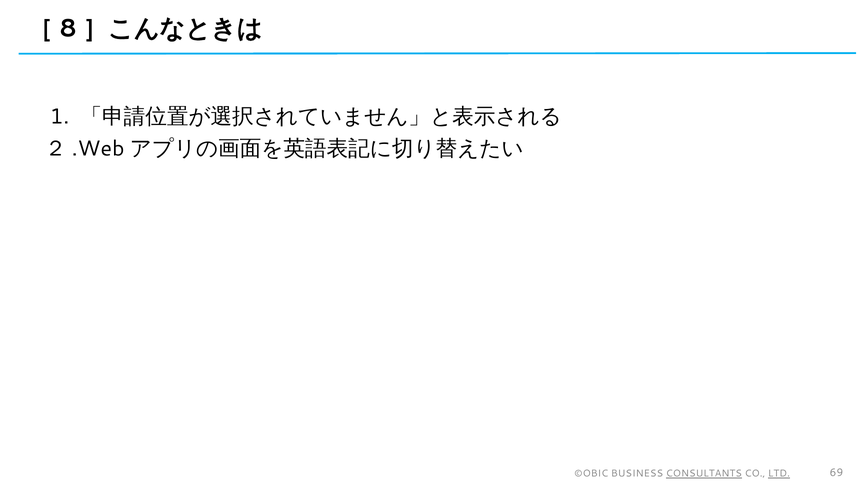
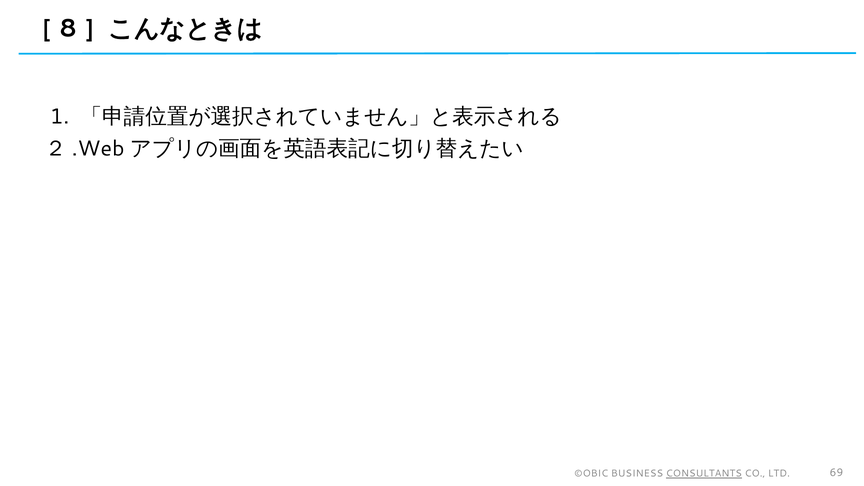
LTD underline: present -> none
